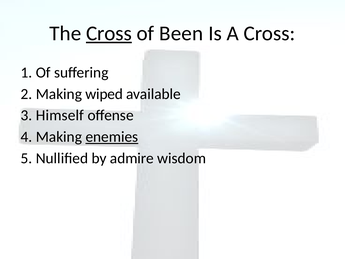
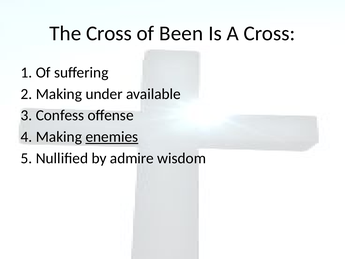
Cross at (109, 33) underline: present -> none
wiped: wiped -> under
Himself: Himself -> Confess
